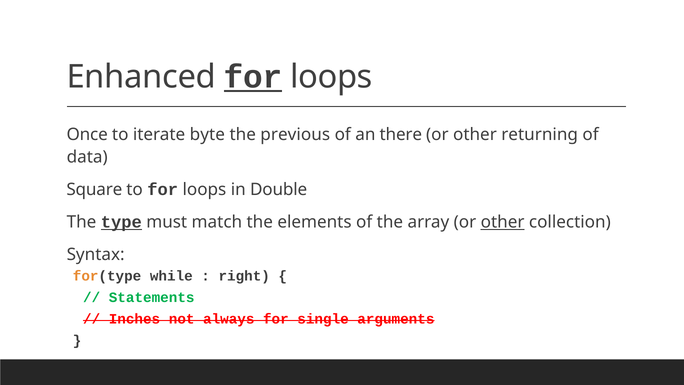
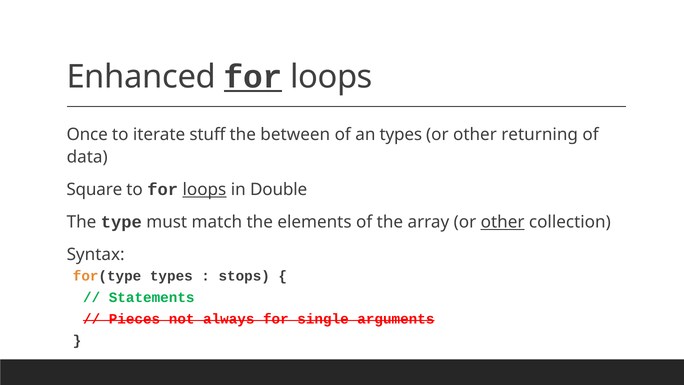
byte: byte -> stuff
previous: previous -> between
an there: there -> types
loops at (204, 189) underline: none -> present
type underline: present -> none
for(type while: while -> types
right: right -> stops
Inches: Inches -> Pieces
